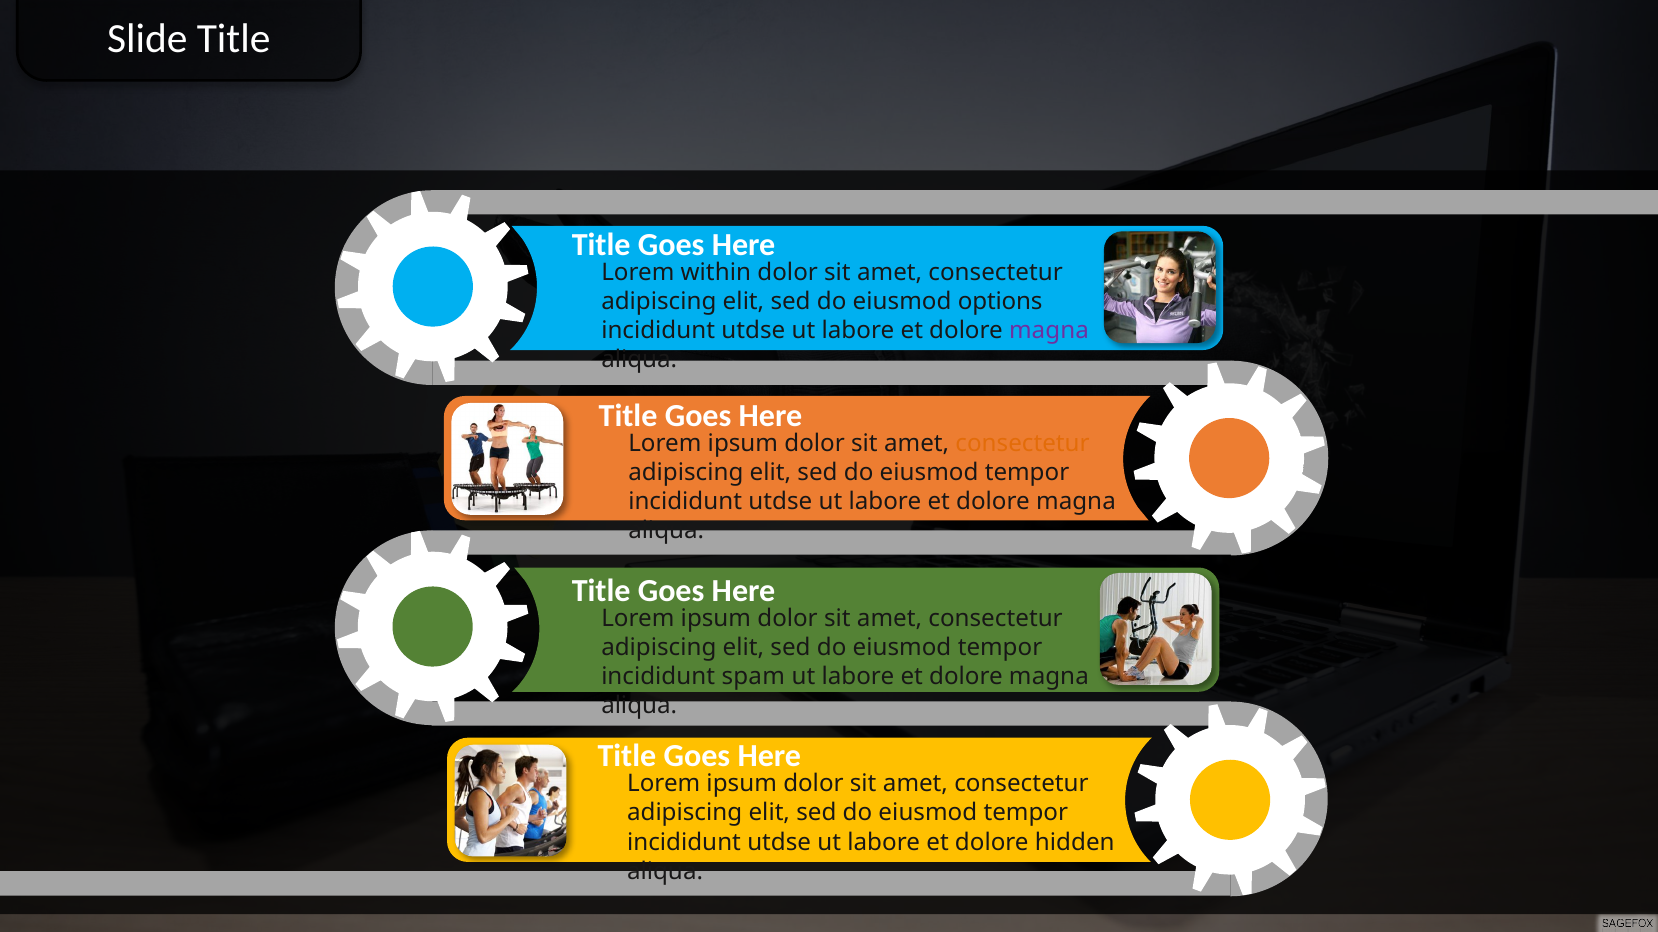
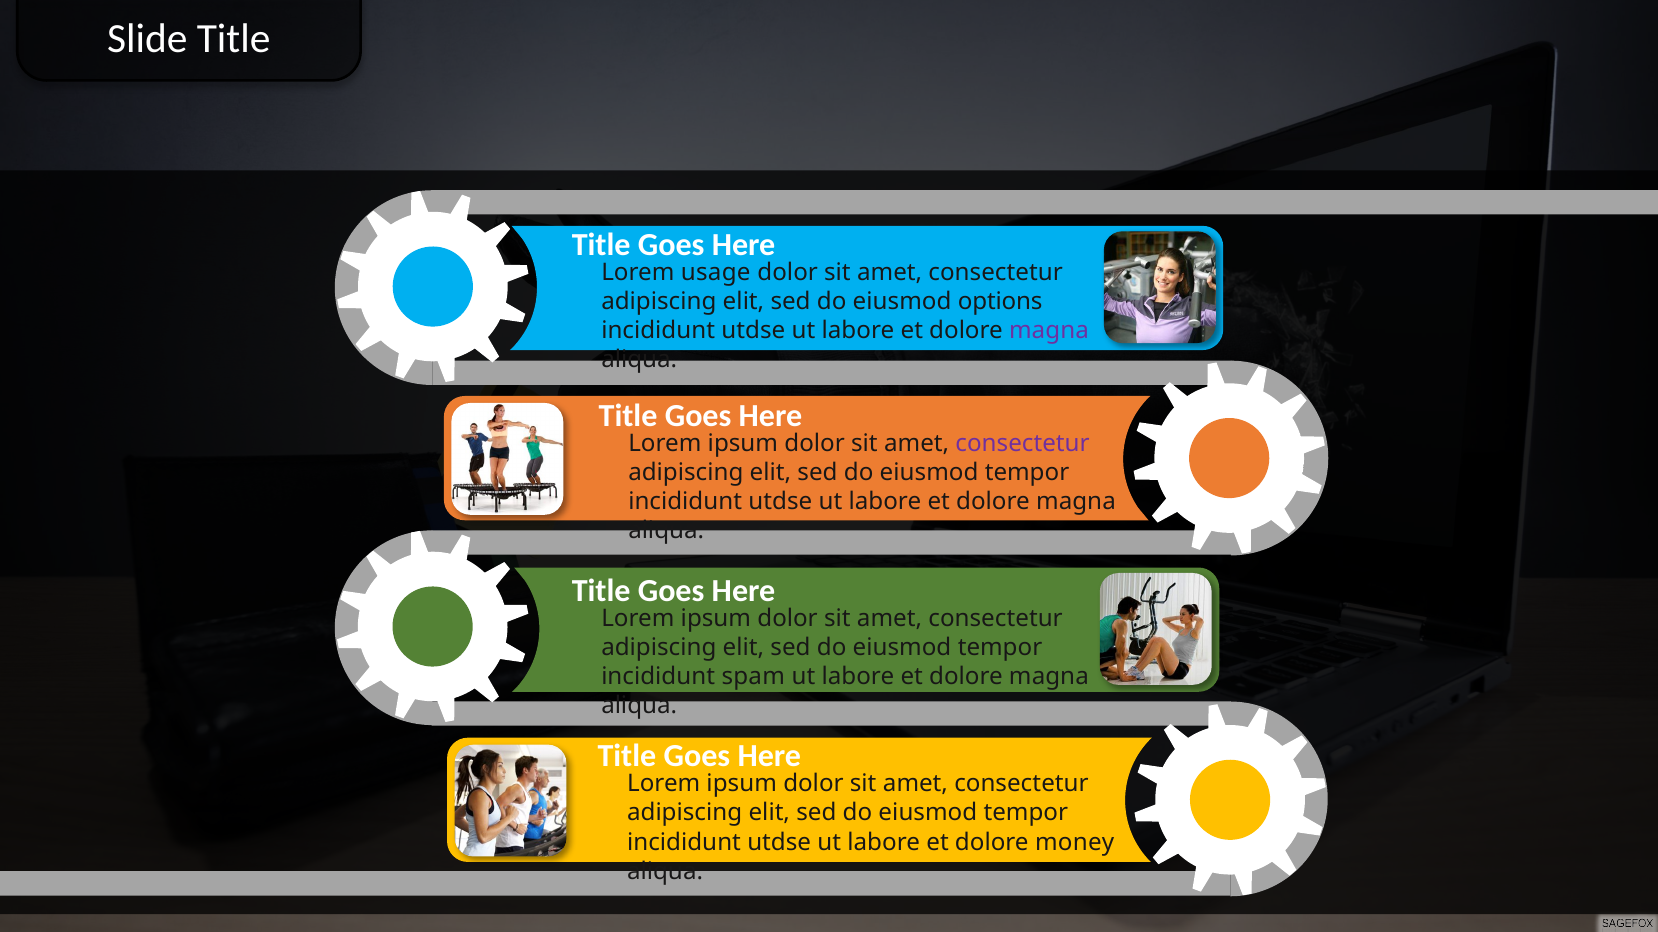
within: within -> usage
consectetur at (1023, 444) colour: orange -> purple
hidden: hidden -> money
